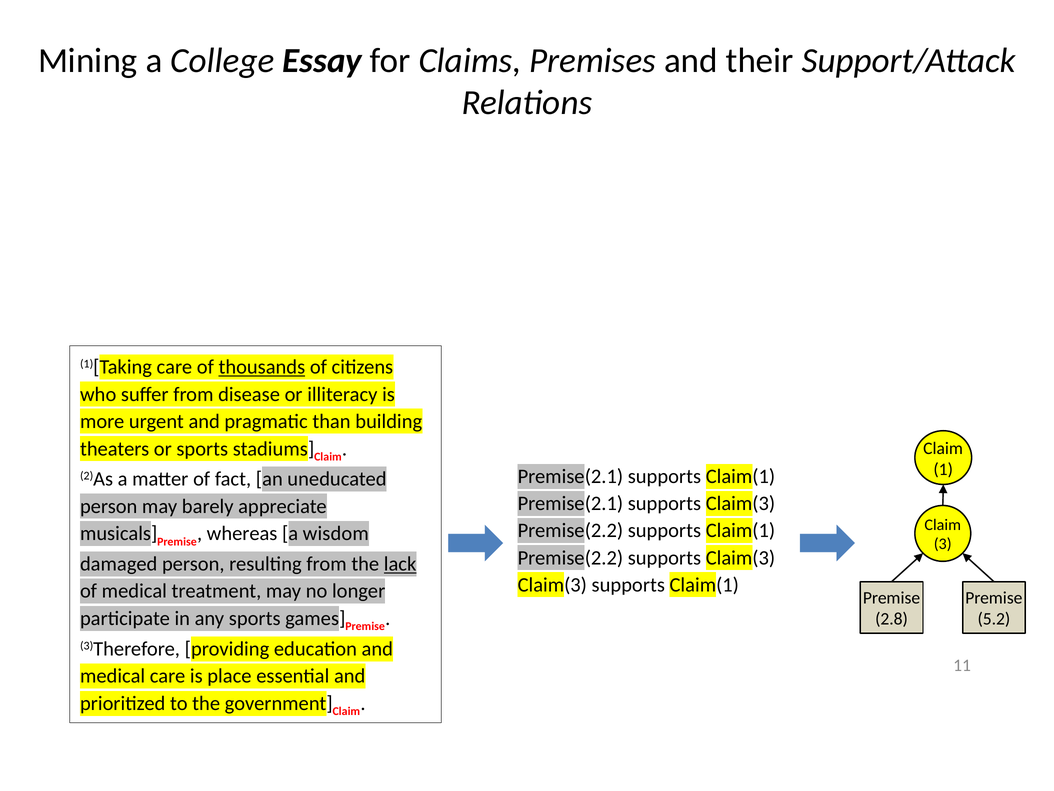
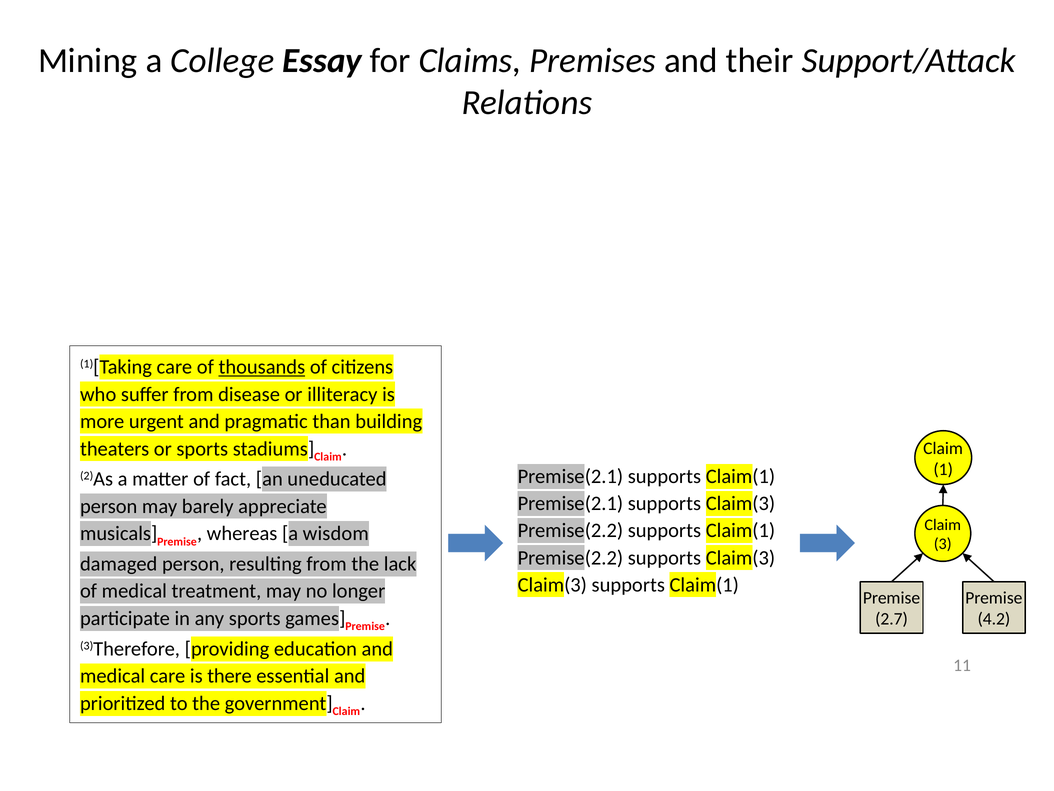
lack underline: present -> none
2.8: 2.8 -> 2.7
5.2: 5.2 -> 4.2
place: place -> there
